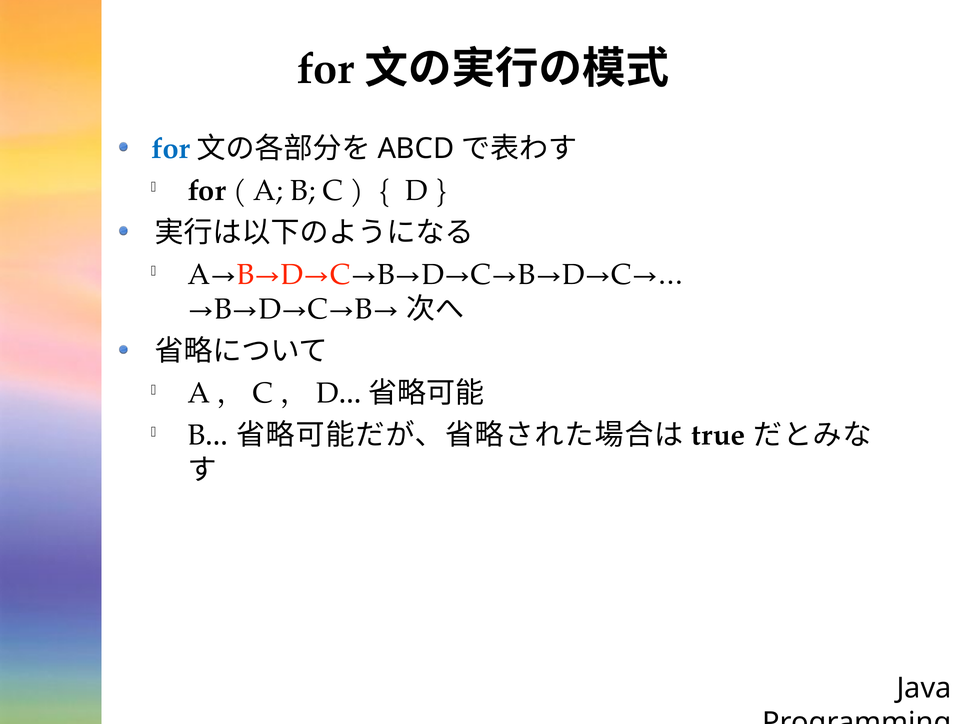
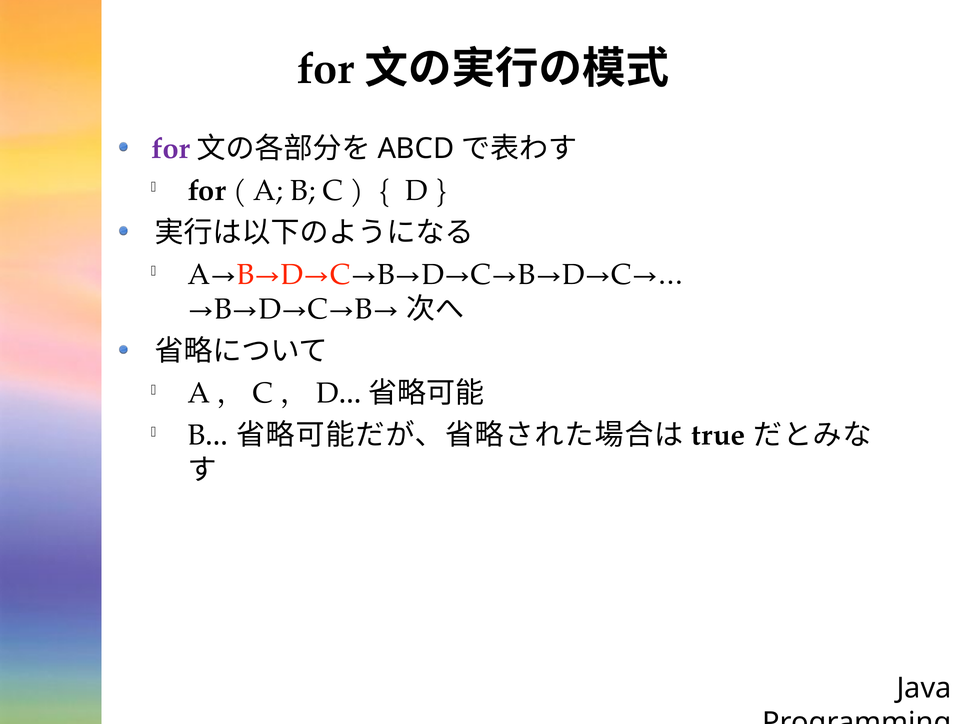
for at (171, 149) colour: blue -> purple
